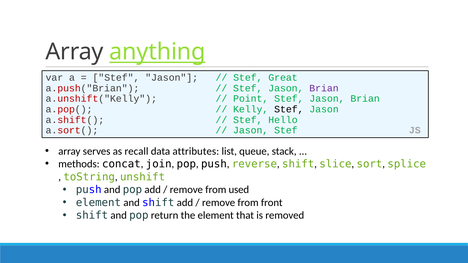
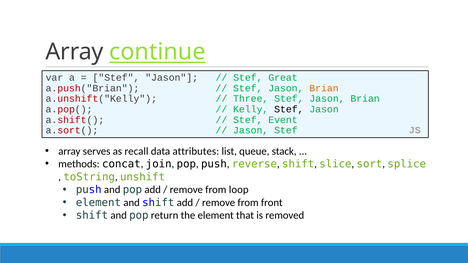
anything: anything -> continue
Brian at (324, 88) colour: purple -> orange
Point: Point -> Three
Hello: Hello -> Event
used: used -> loop
